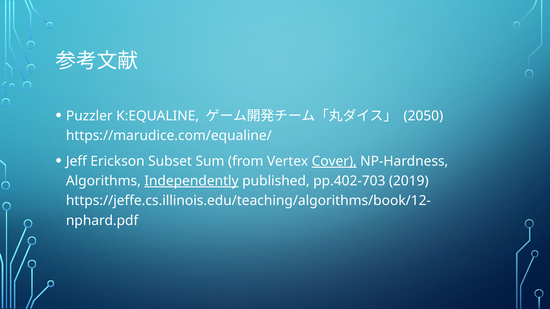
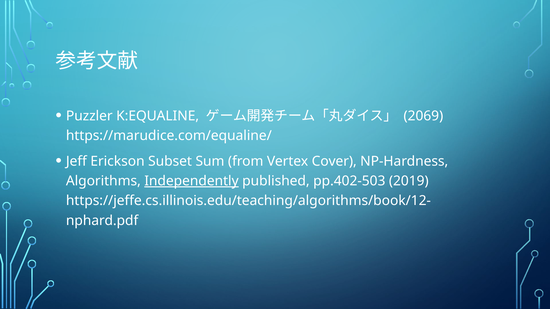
2050: 2050 -> 2069
Cover underline: present -> none
pp.402-703: pp.402-703 -> pp.402-503
